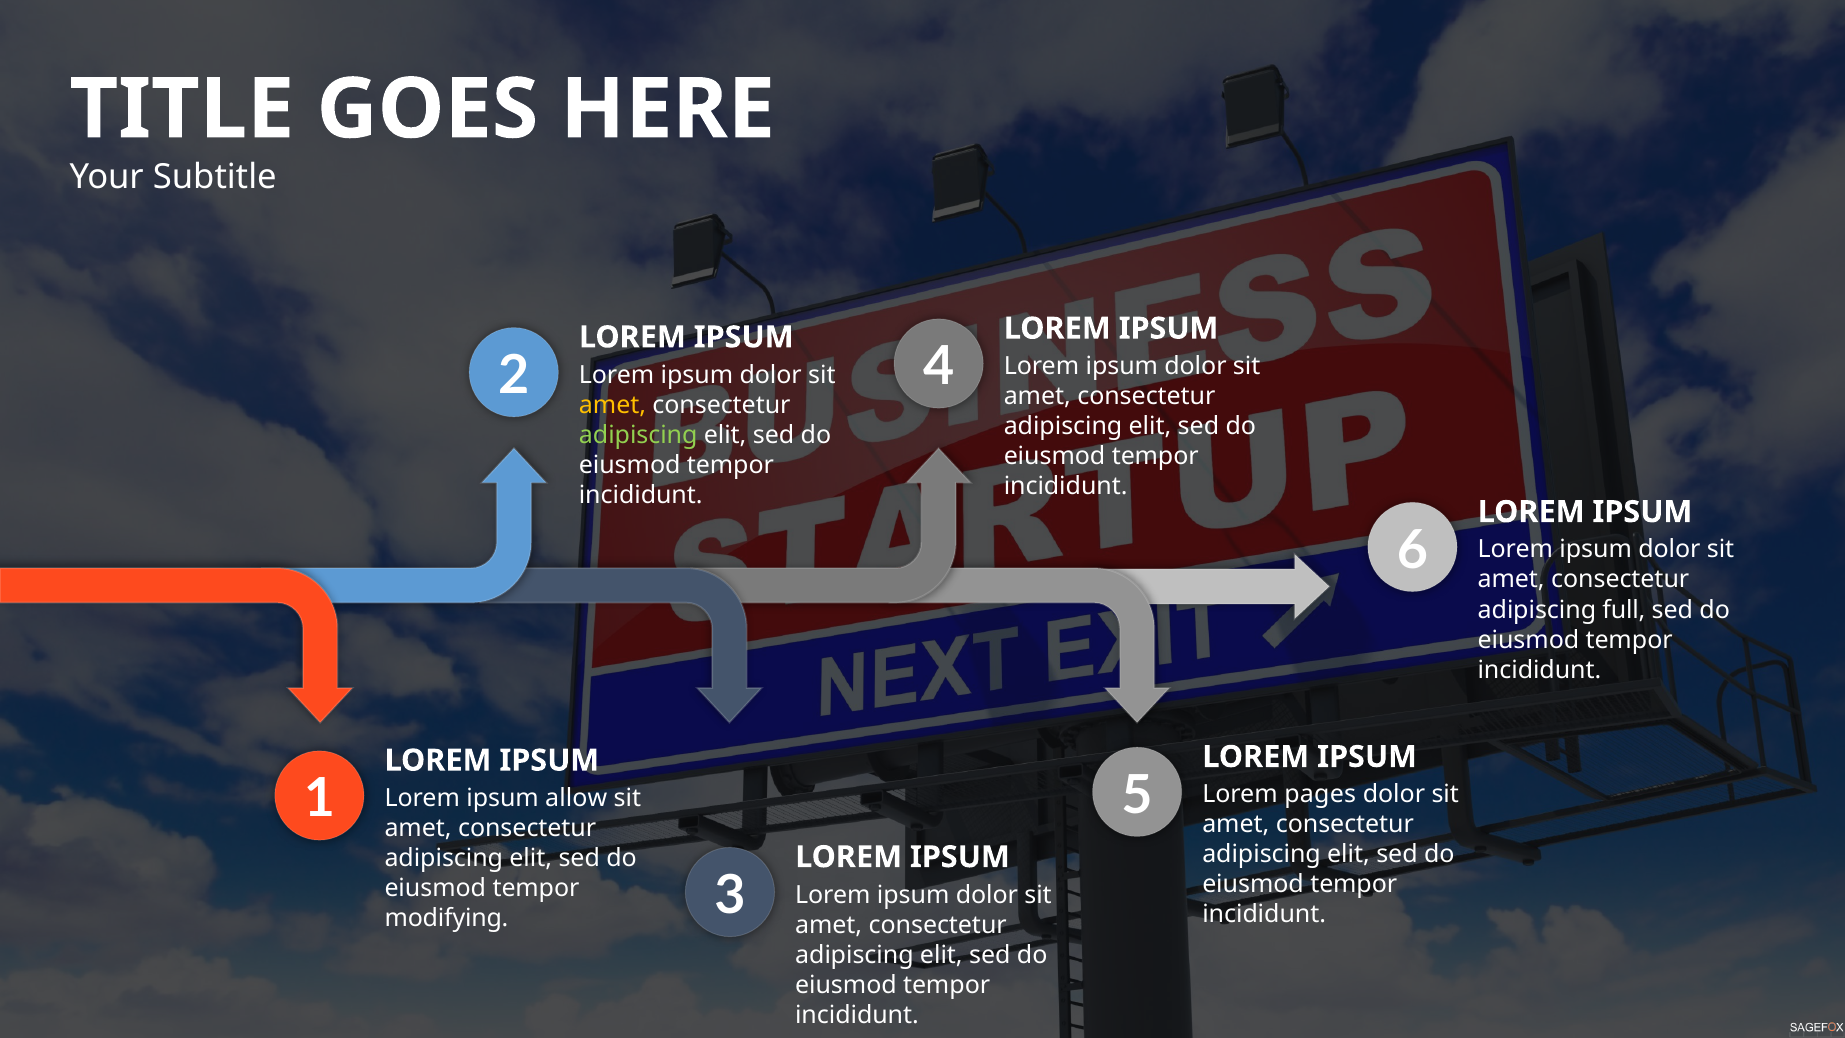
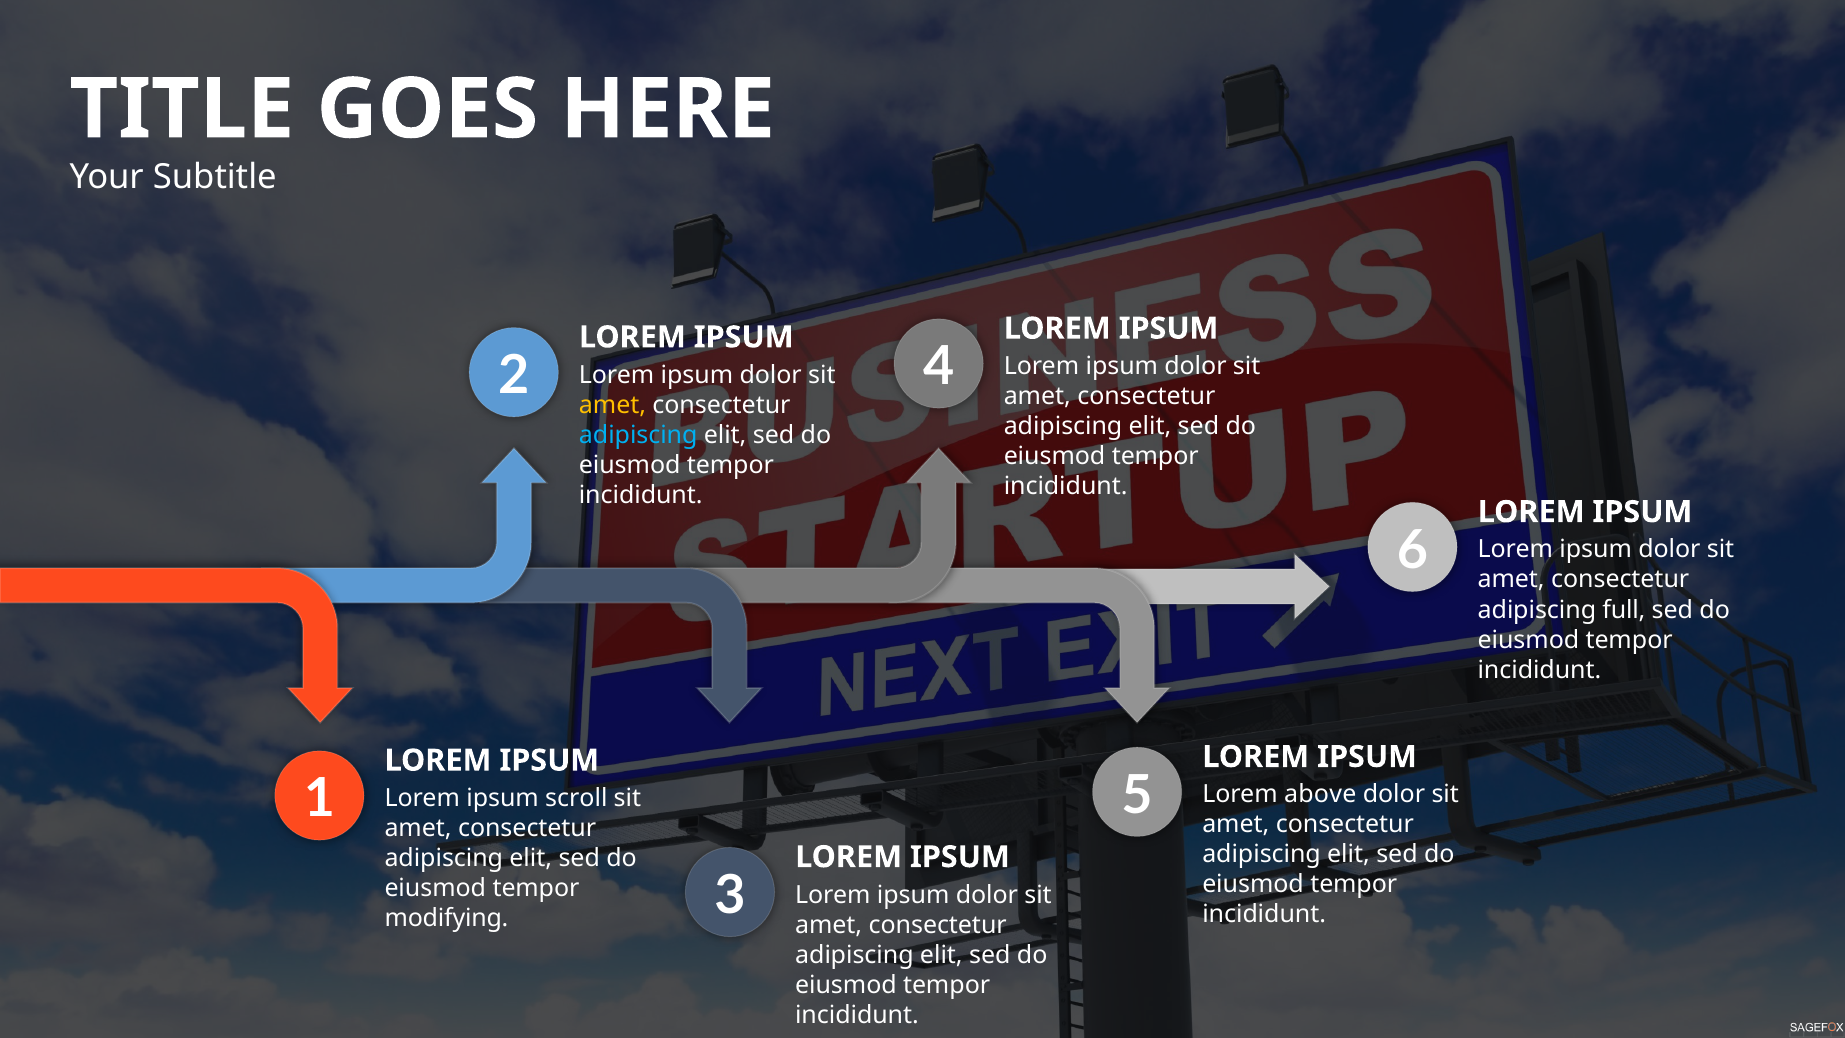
adipiscing at (638, 435) colour: light green -> light blue
pages: pages -> above
allow: allow -> scroll
